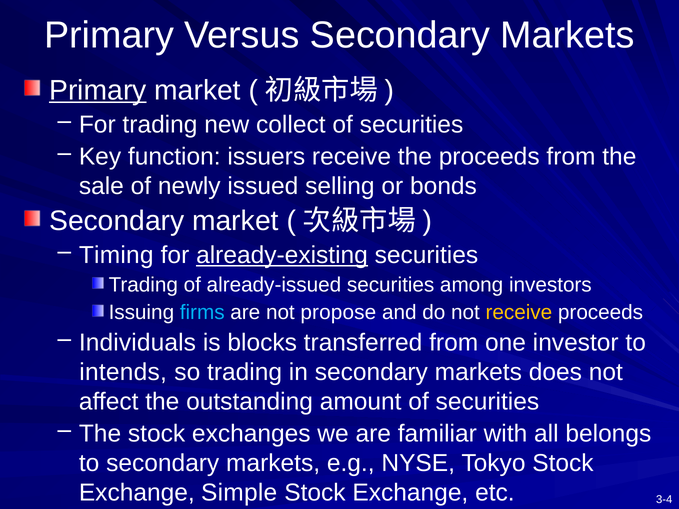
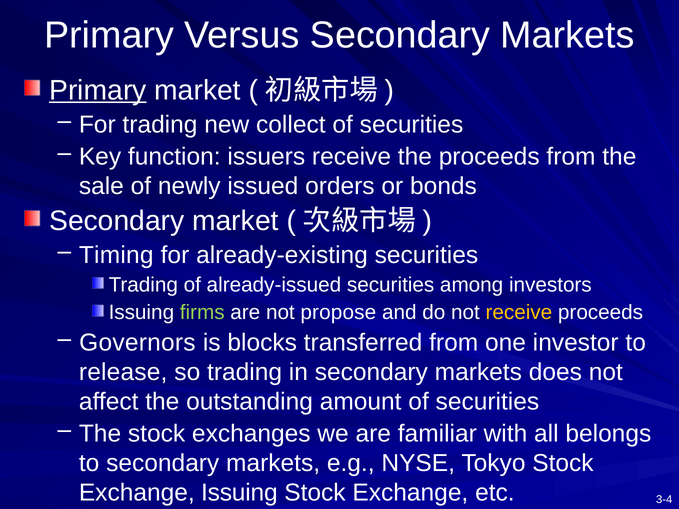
selling: selling -> orders
already-existing underline: present -> none
firms colour: light blue -> light green
Individuals: Individuals -> Governors
intends: intends -> release
Exchange Simple: Simple -> Issuing
